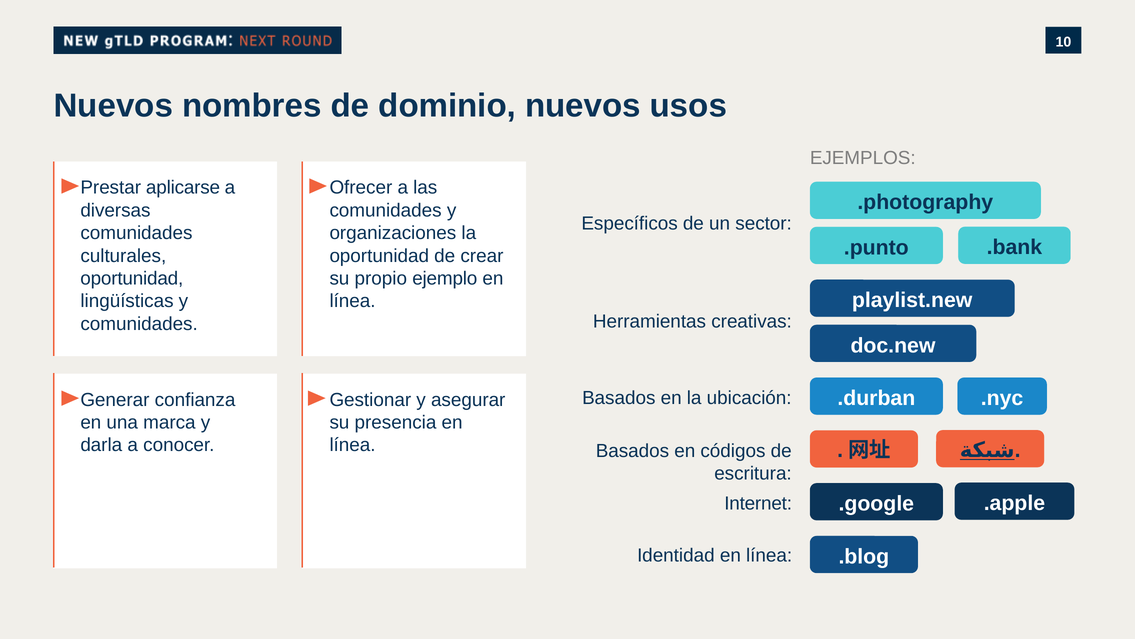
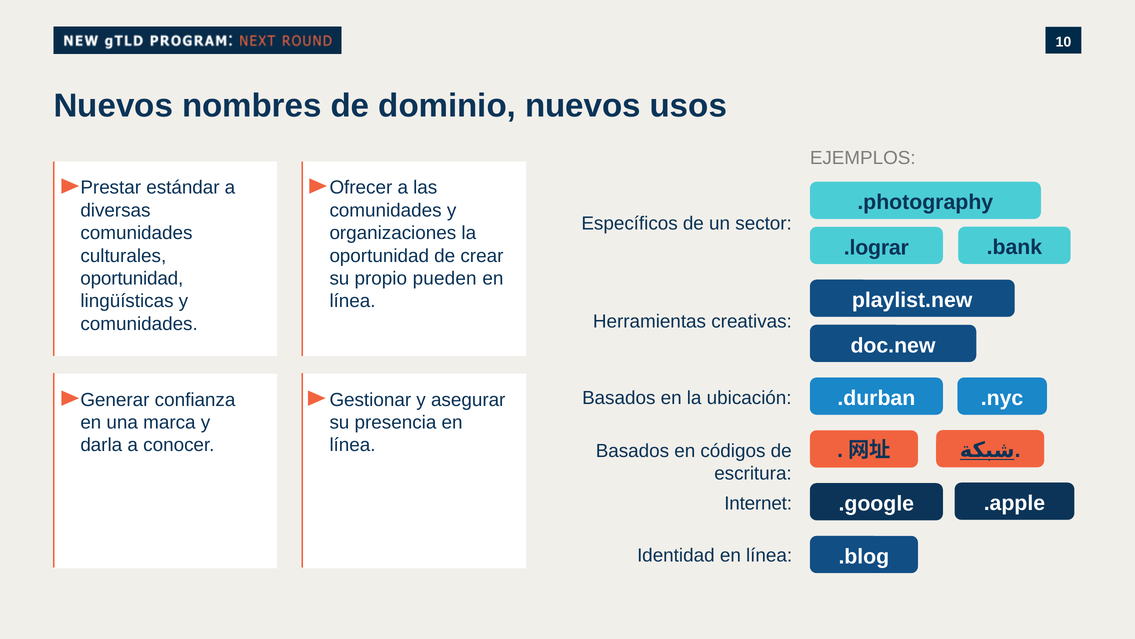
aplicarse: aplicarse -> estándar
.punto: .punto -> .lograr
ejemplo: ejemplo -> pueden
